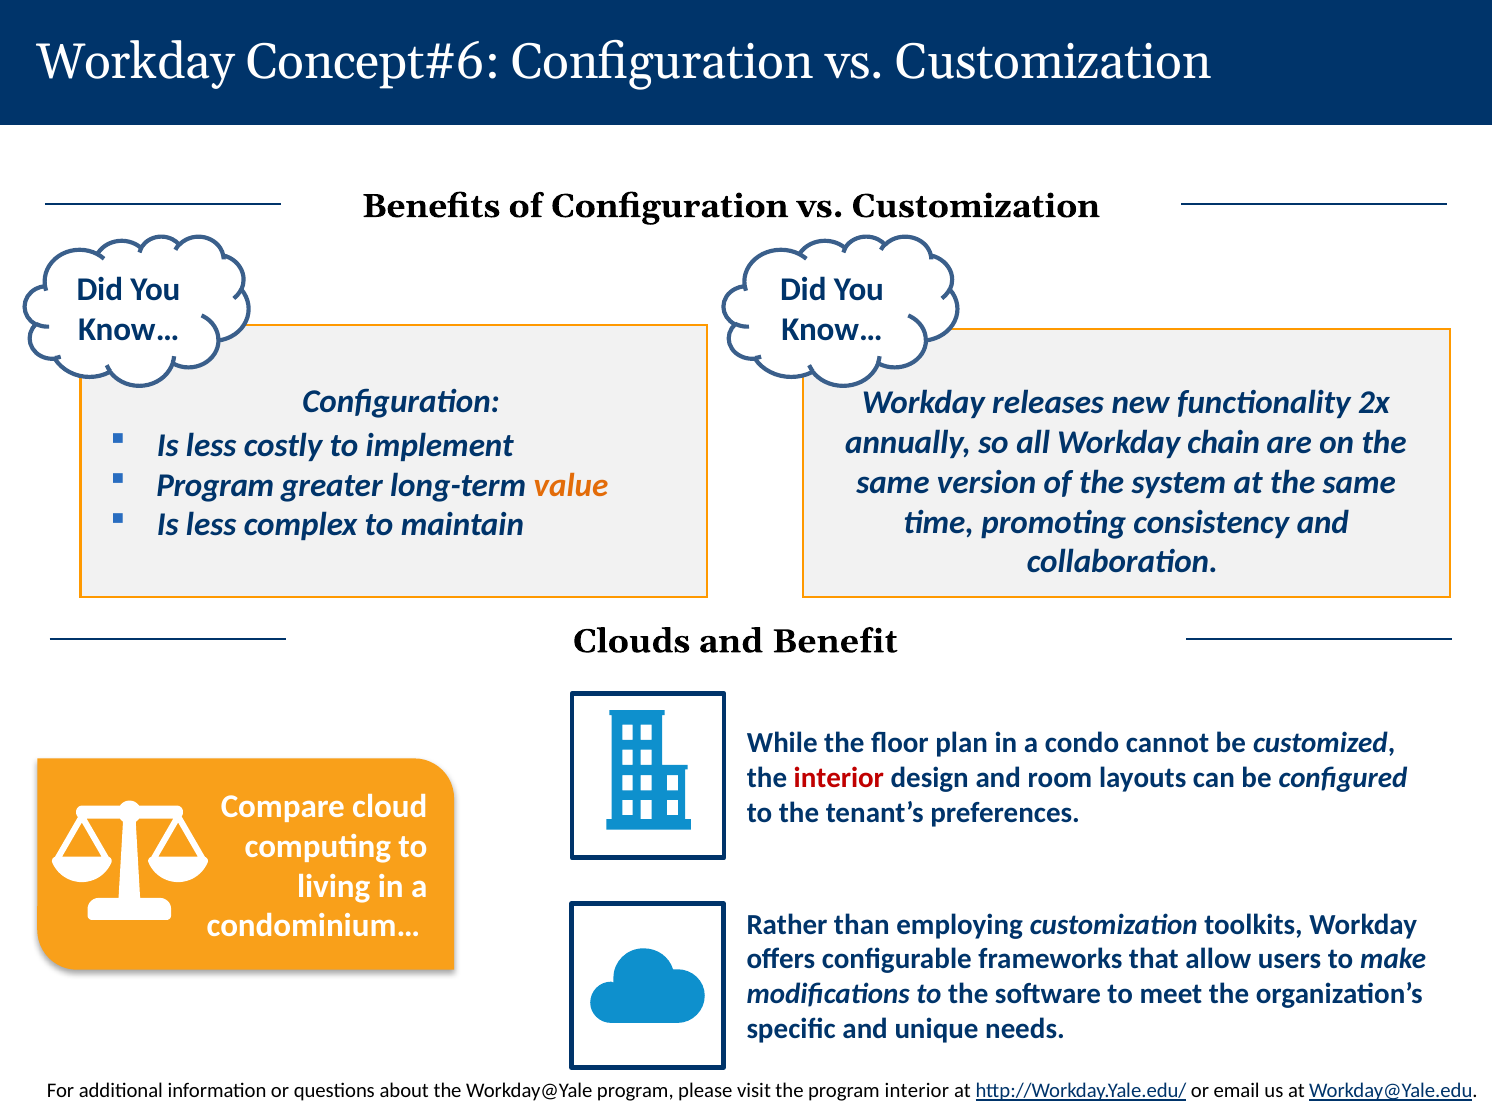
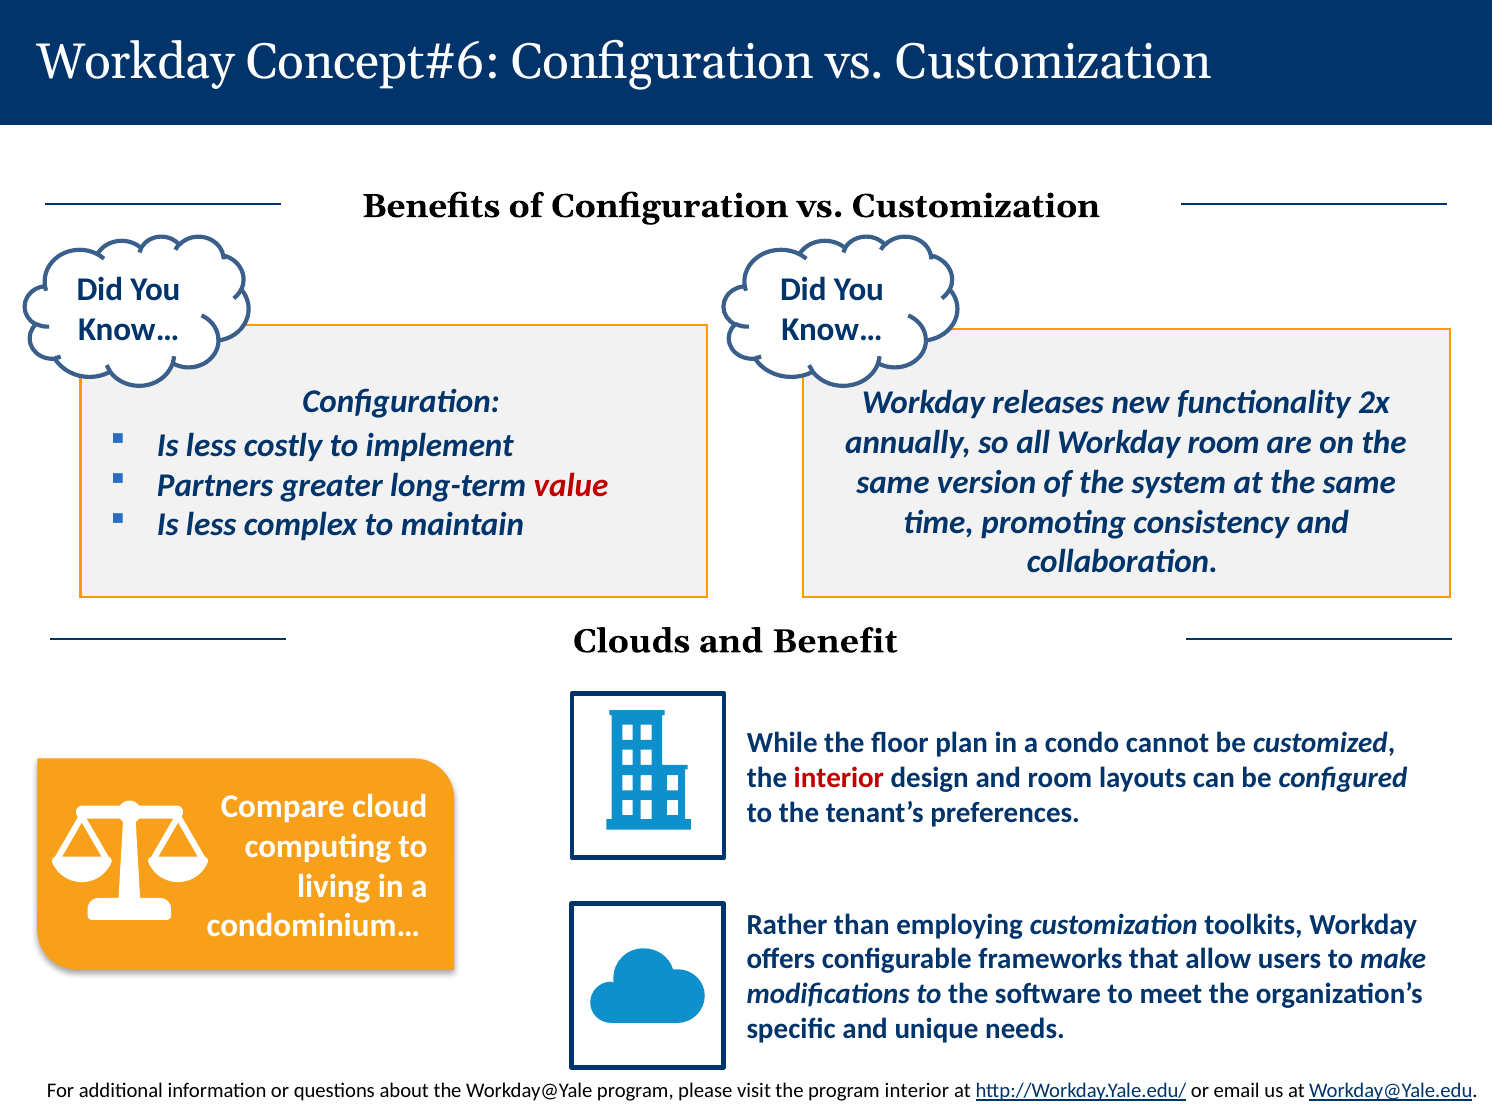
Workday chain: chain -> room
Program at (215, 485): Program -> Partners
value colour: orange -> red
